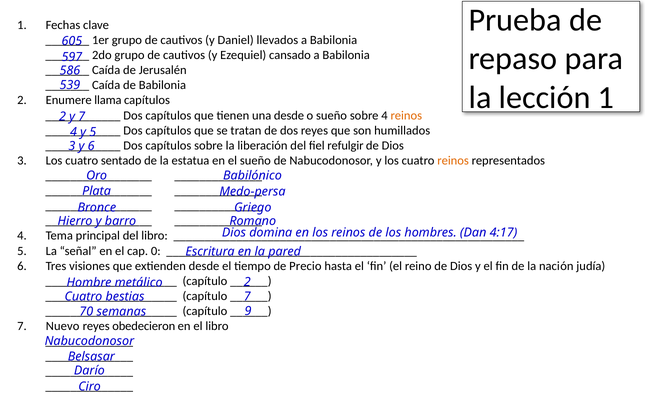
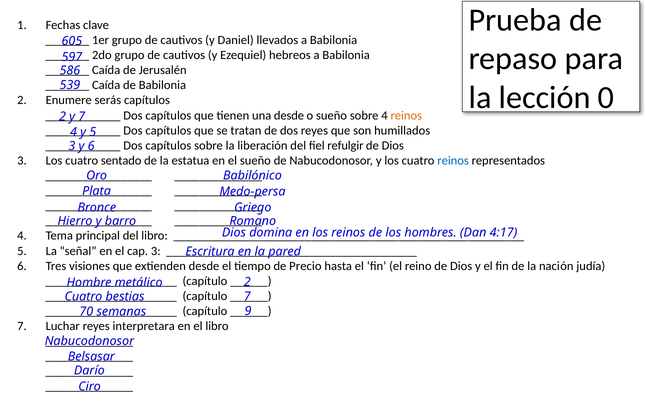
cansado: cansado -> hebreos
lección 1: 1 -> 0
llama: llama -> serás
reinos at (453, 161) colour: orange -> blue
cap 0: 0 -> 3
Nuevo: Nuevo -> Luchar
obedecieron: obedecieron -> interpretara
